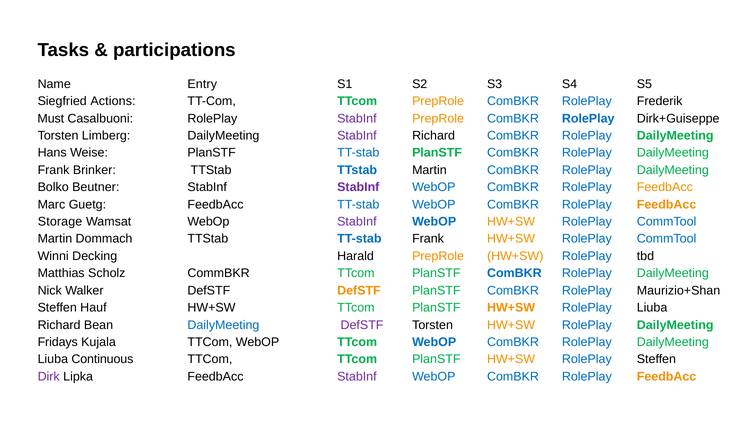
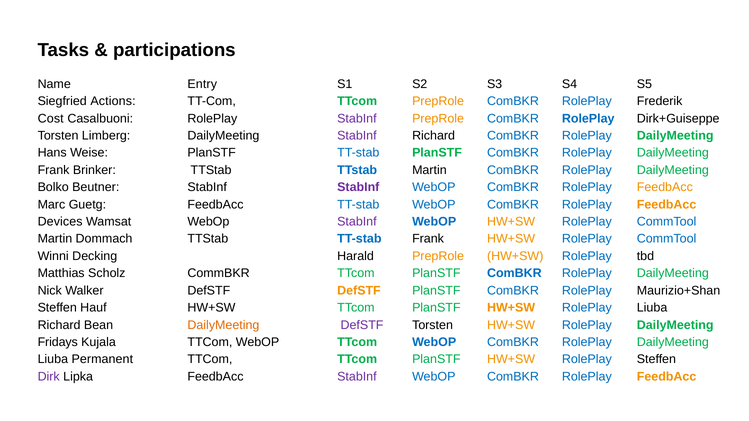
Must: Must -> Cost
Storage: Storage -> Devices
DailyMeeting at (223, 325) colour: blue -> orange
Continuous: Continuous -> Permanent
